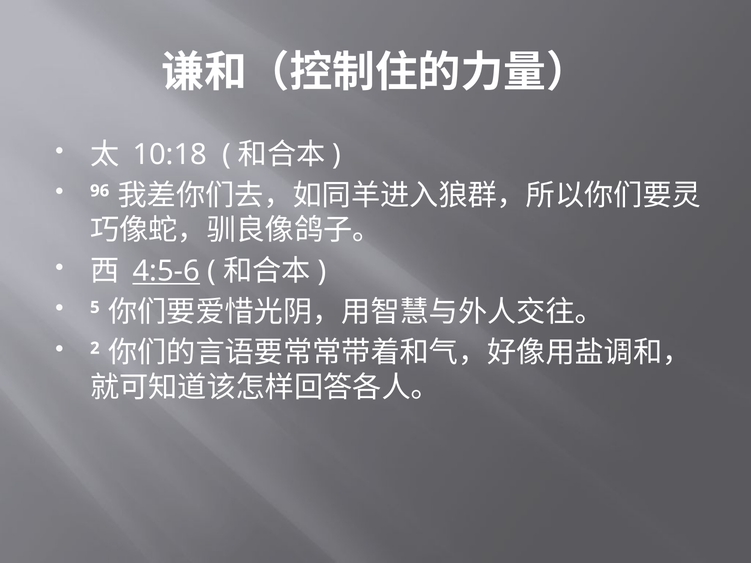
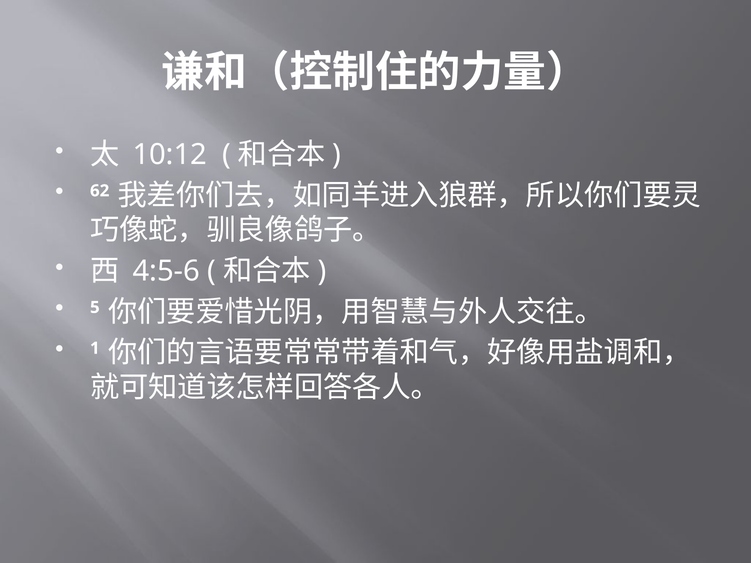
10:18: 10:18 -> 10:12
96: 96 -> 62
4:5-6 underline: present -> none
2: 2 -> 1
